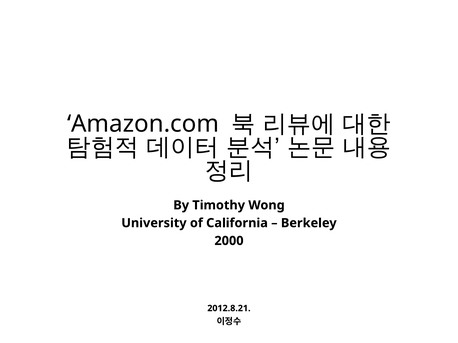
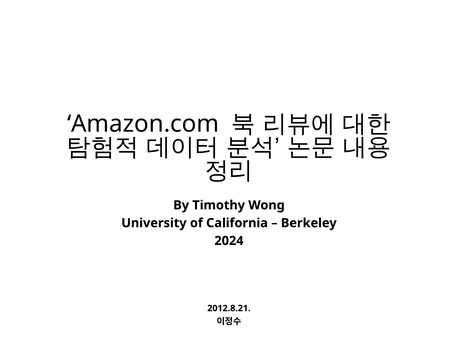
2000: 2000 -> 2024
